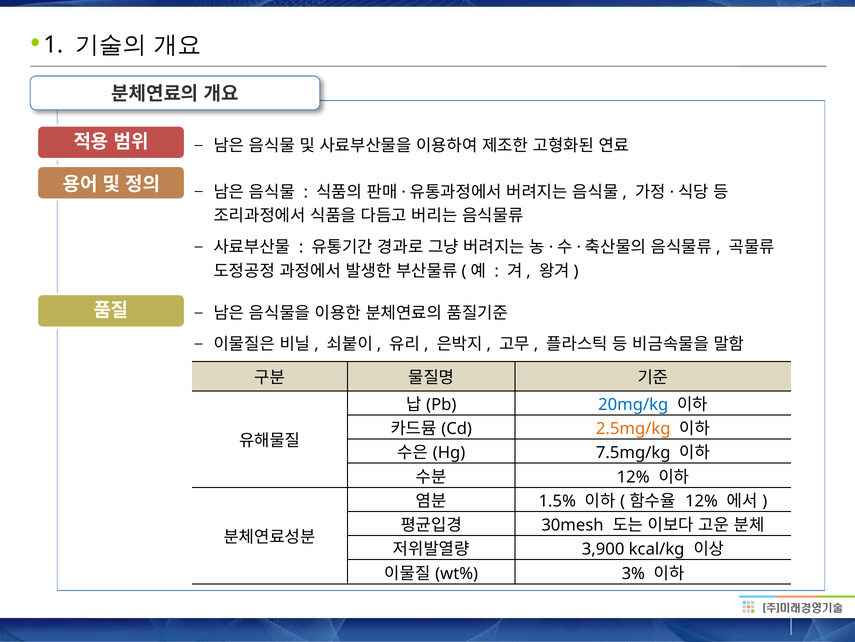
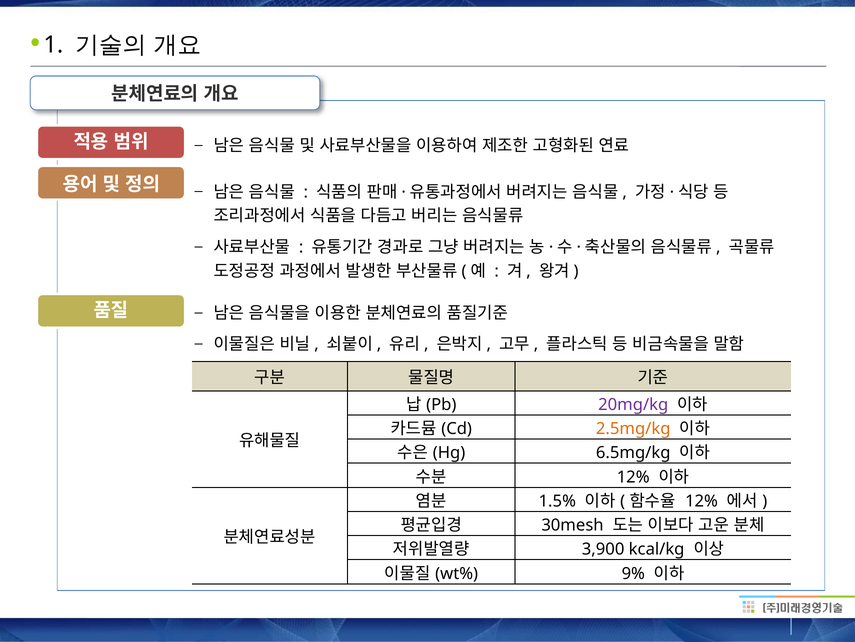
20mg/kg colour: blue -> purple
7.5mg/kg: 7.5mg/kg -> 6.5mg/kg
3%: 3% -> 9%
